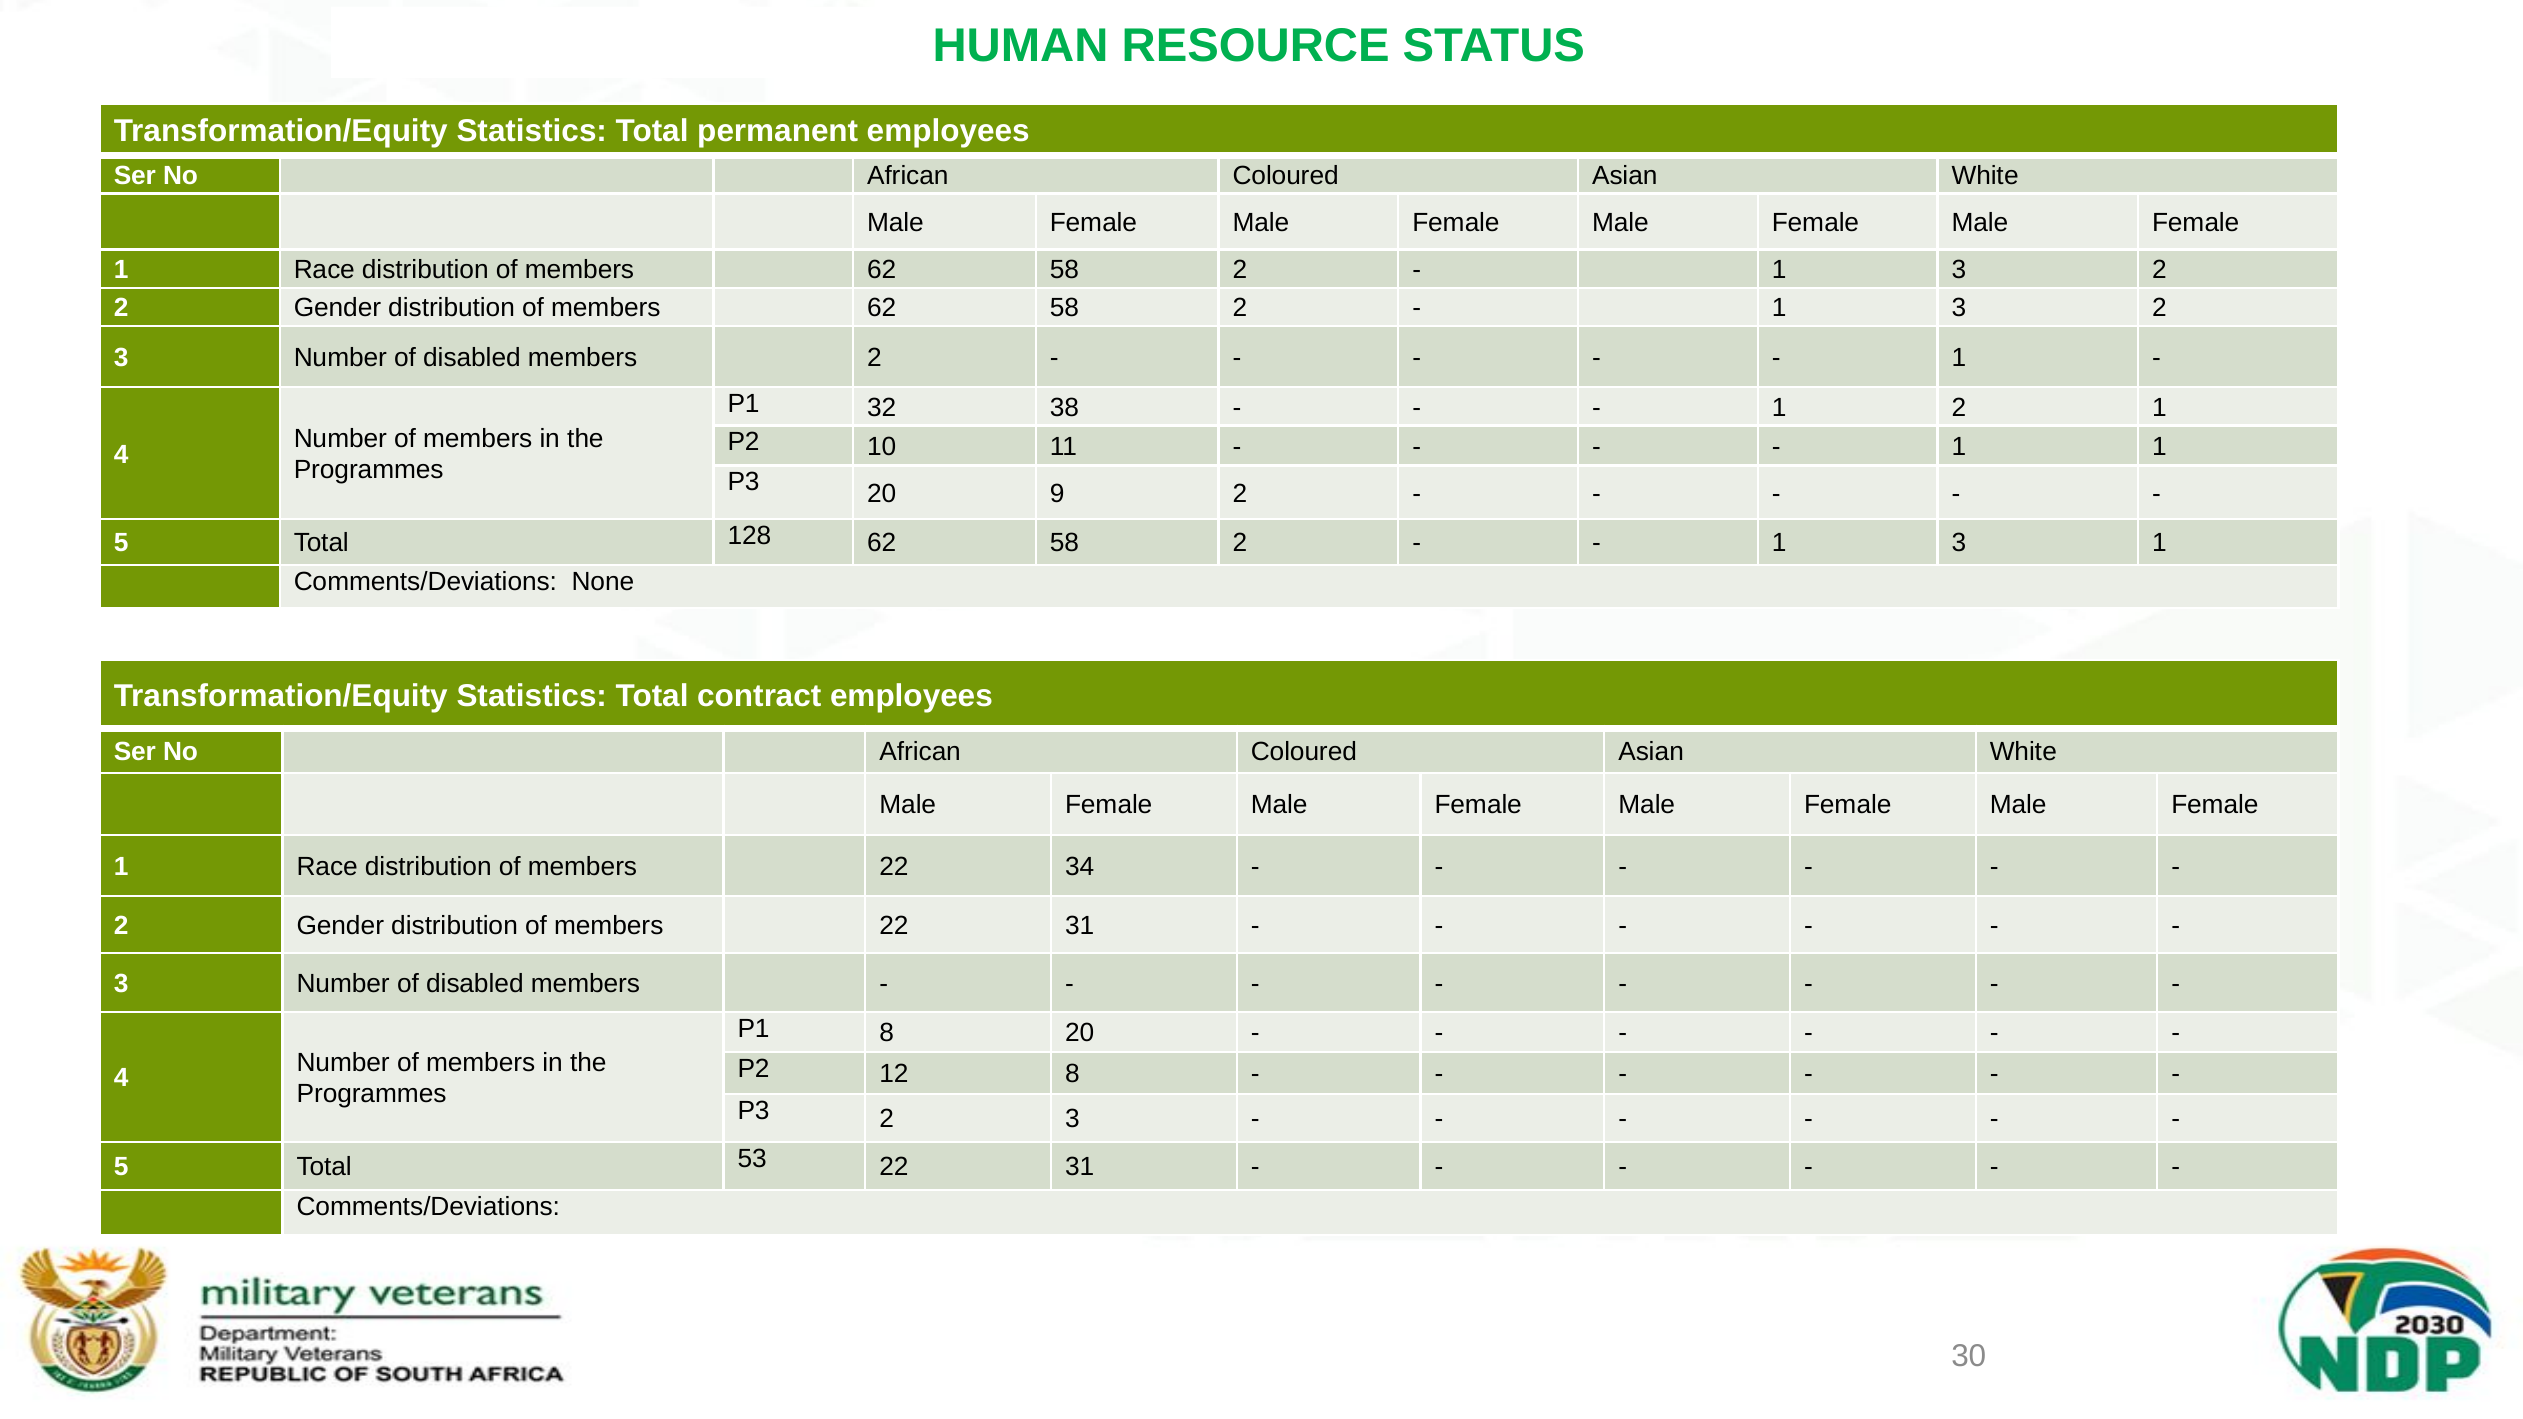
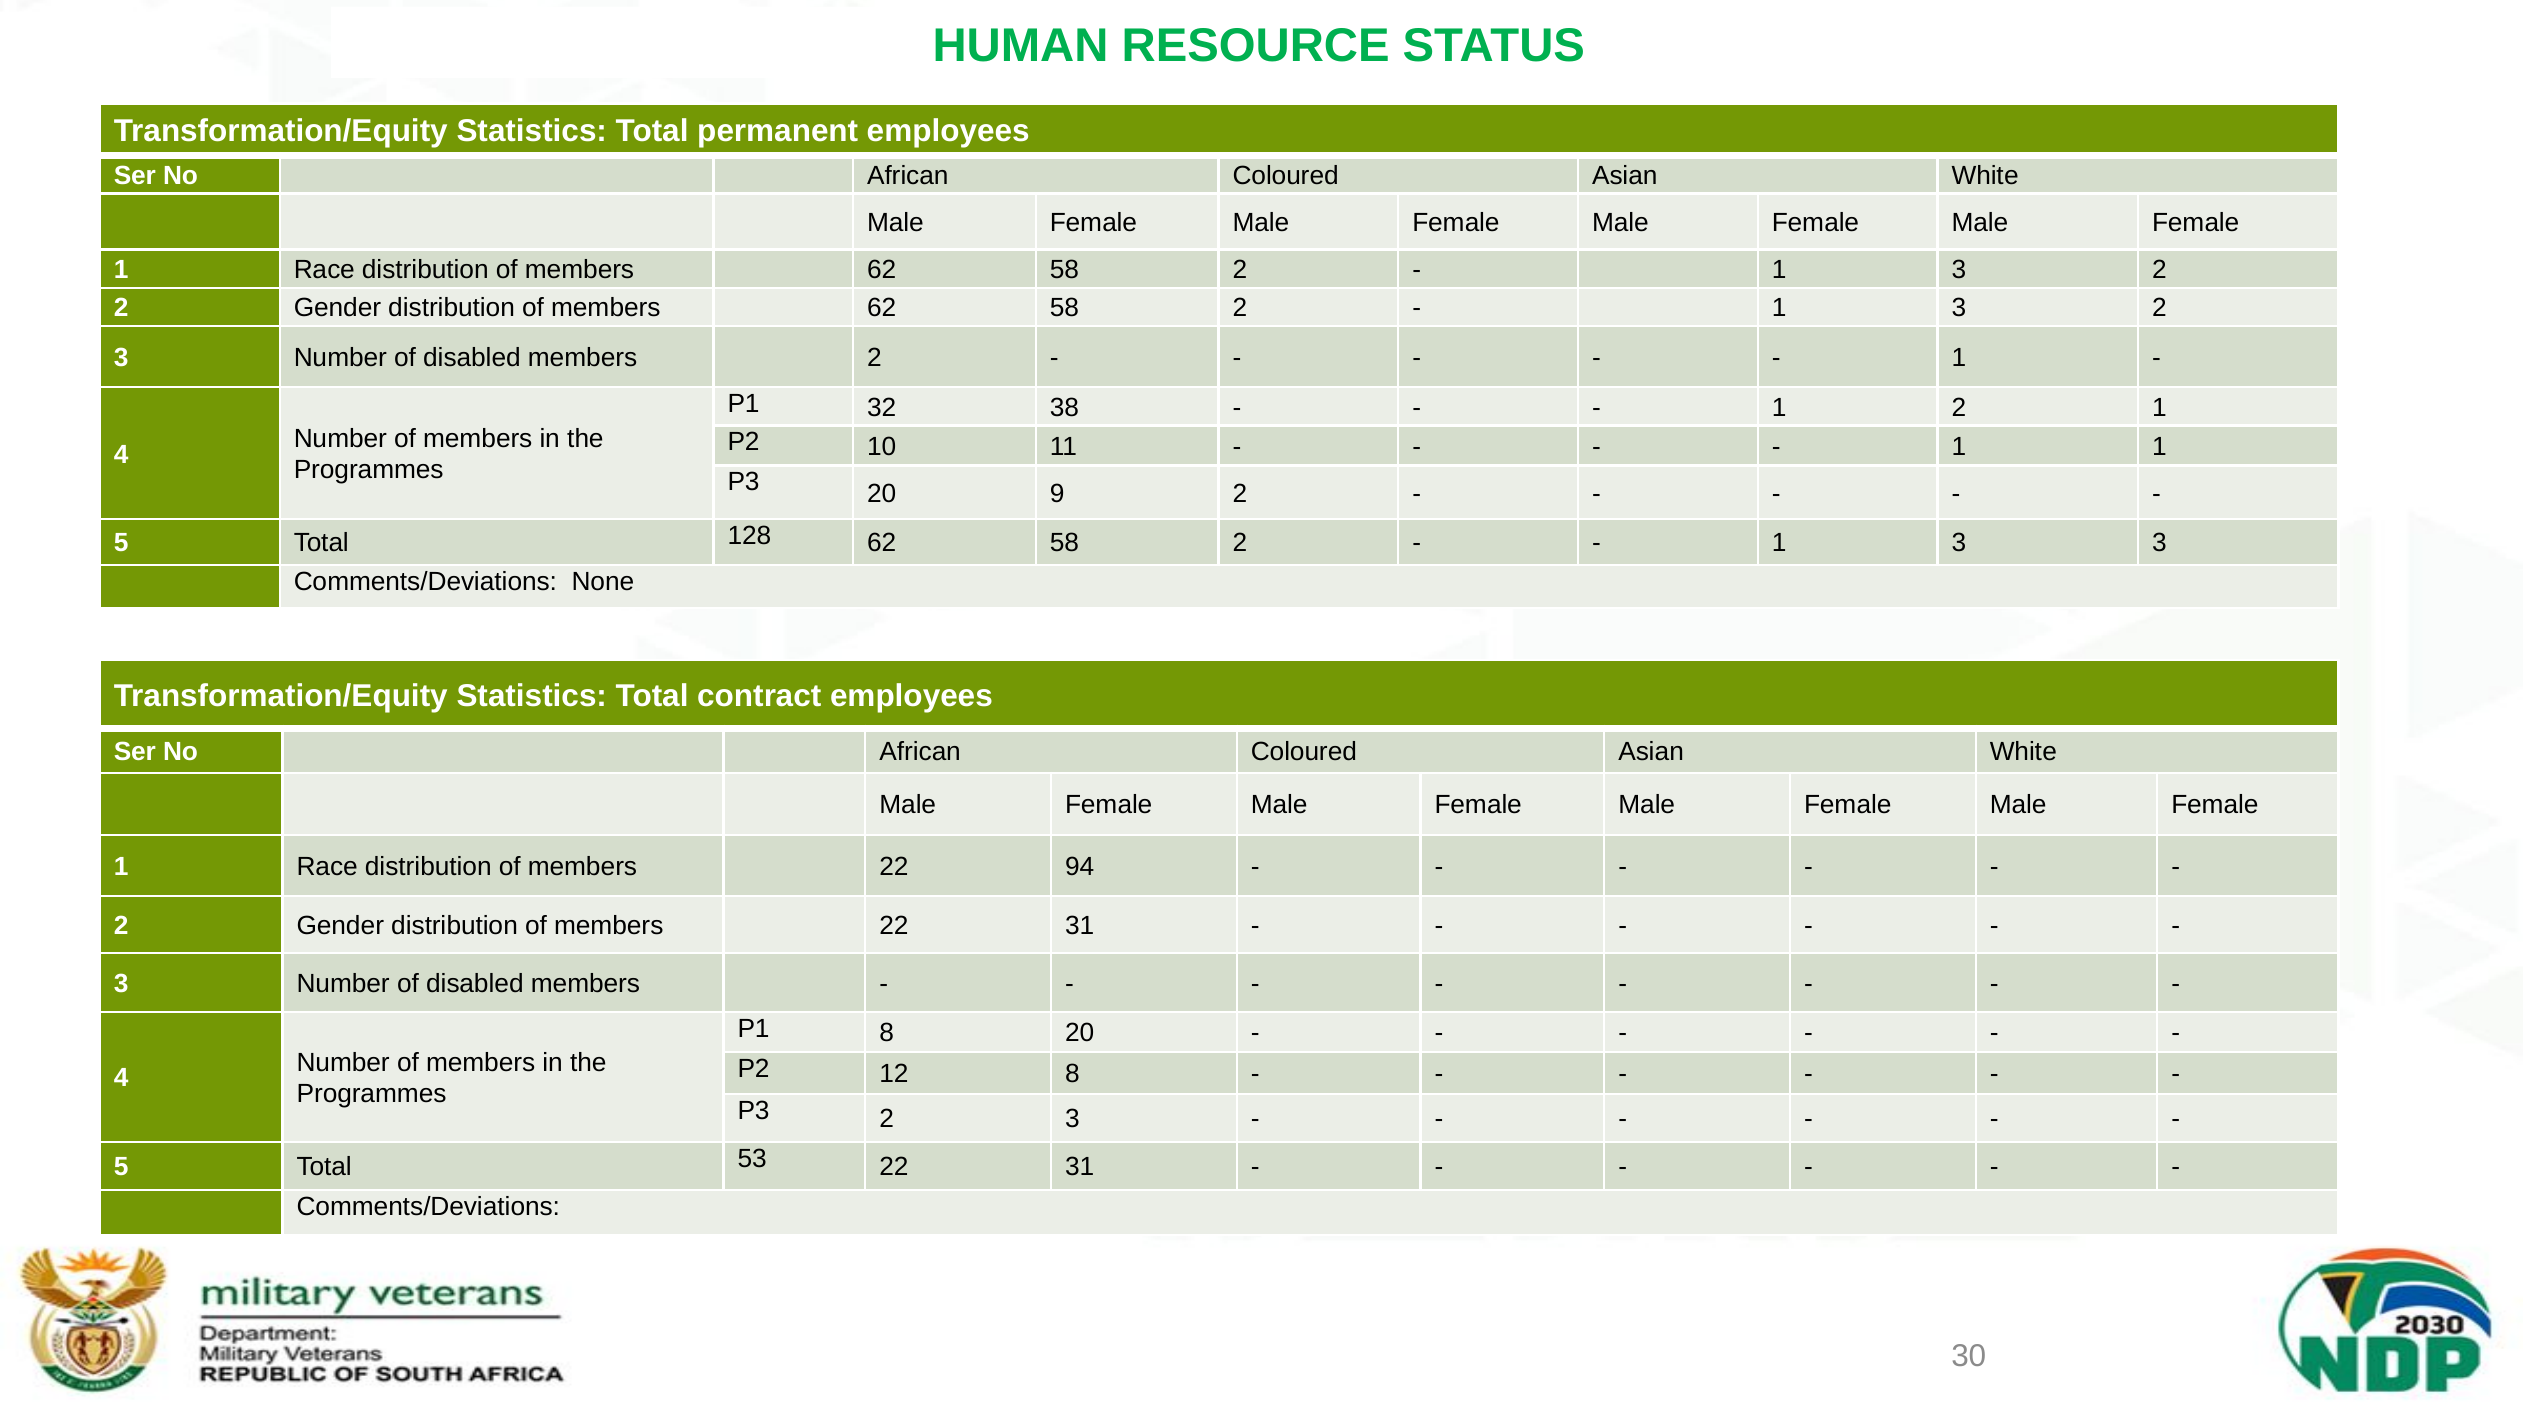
3 1: 1 -> 3
34: 34 -> 94
